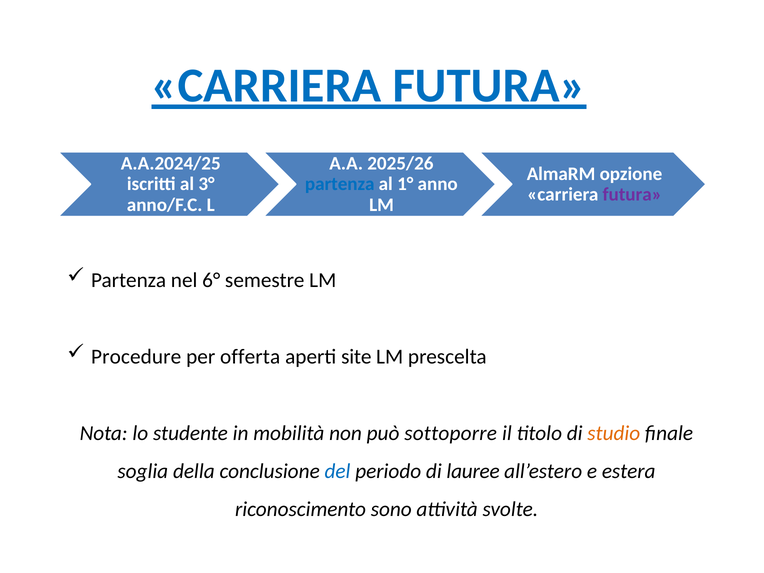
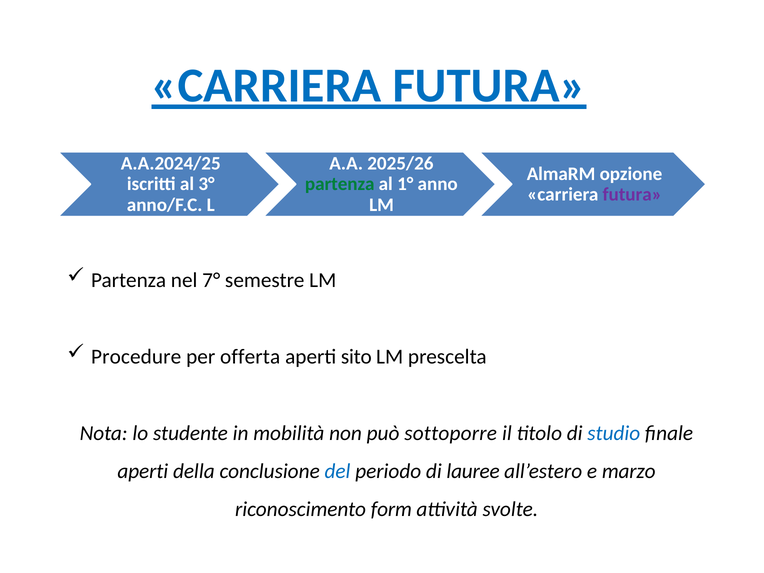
partenza at (340, 184) colour: blue -> green
6°: 6° -> 7°
site: site -> sito
studio colour: orange -> blue
soglia at (143, 471): soglia -> aperti
estera: estera -> marzo
sono: sono -> form
